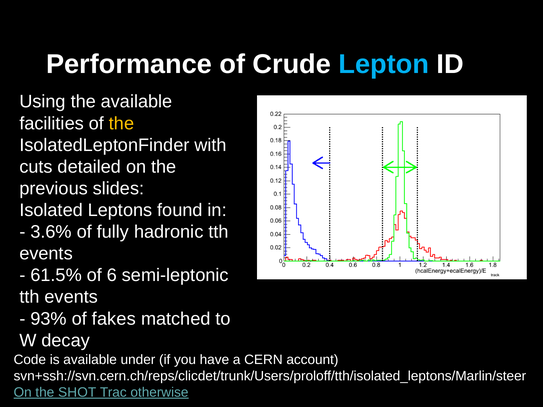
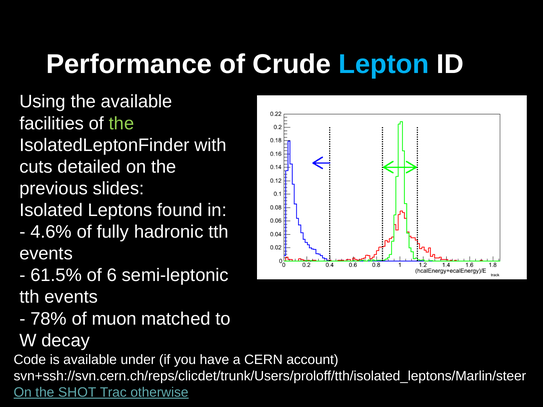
the at (122, 123) colour: yellow -> light green
3.6%: 3.6% -> 4.6%
93%: 93% -> 78%
fakes: fakes -> muon
